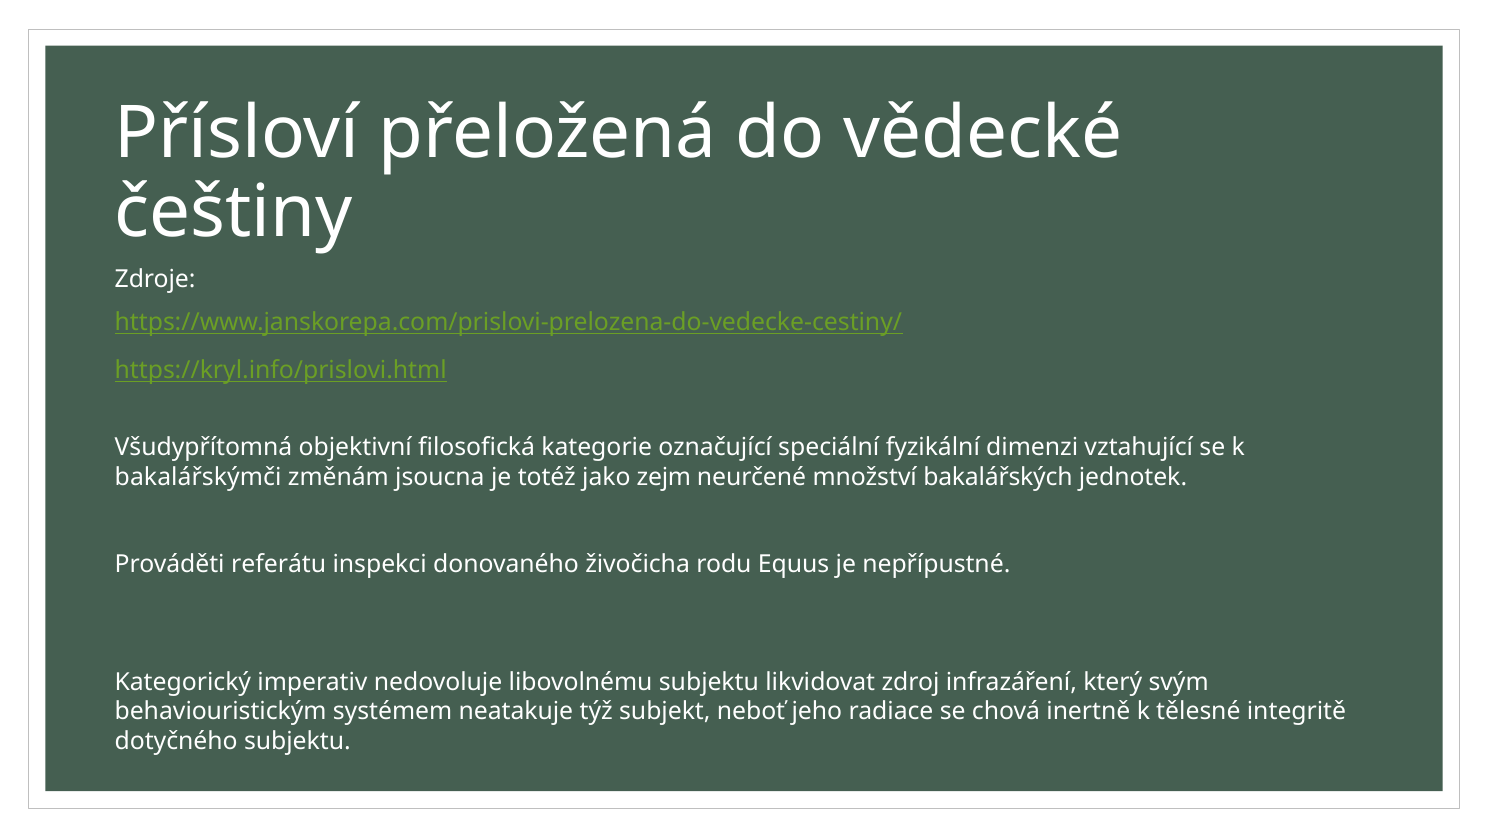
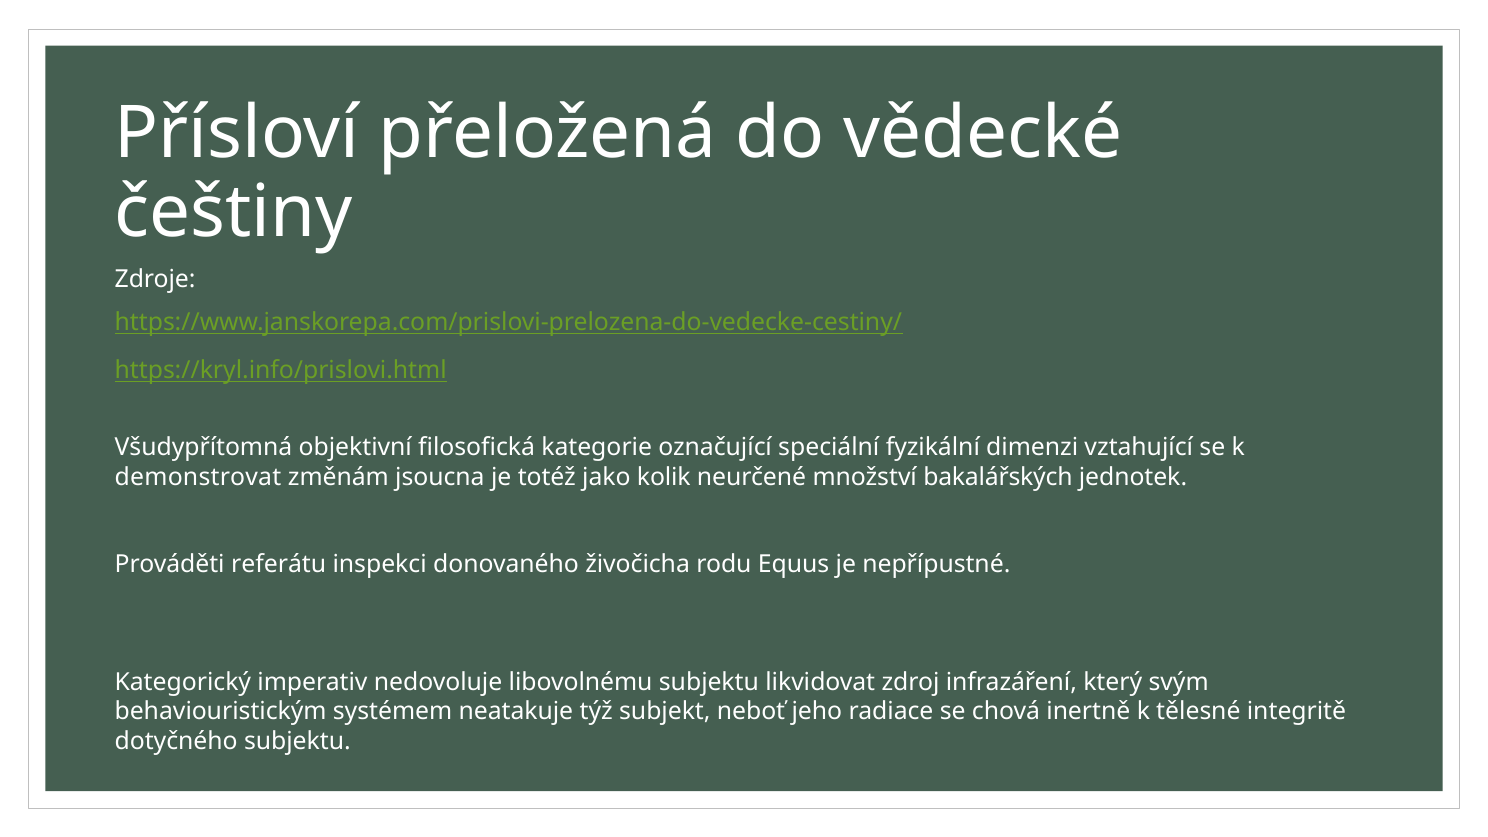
bakalářskýmči: bakalářskýmči -> demonstrovat
zejm: zejm -> kolik
